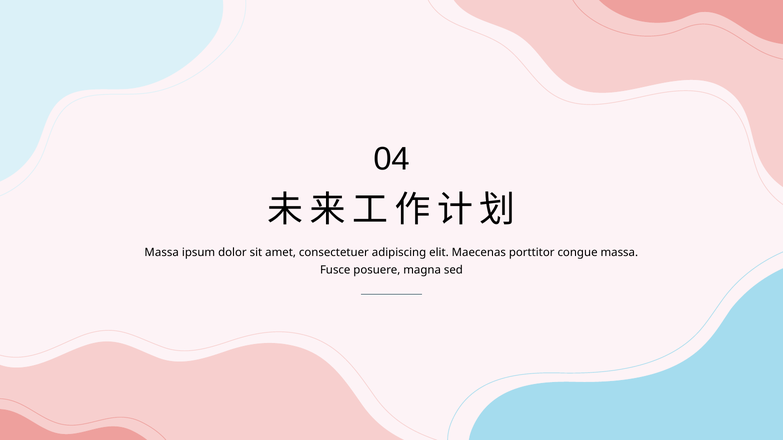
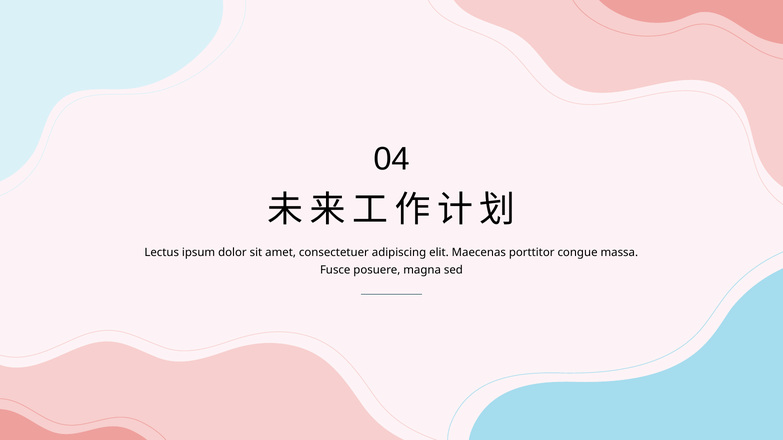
Massa at (162, 253): Massa -> Lectus
